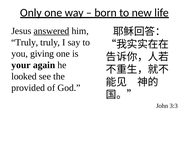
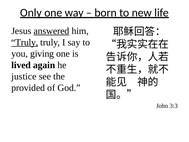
Truly at (25, 42) underline: none -> present
your: your -> lived
looked: looked -> justice
